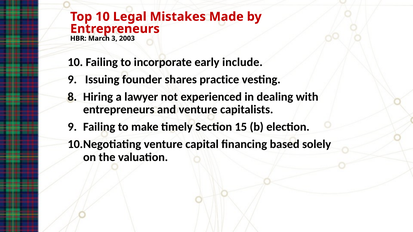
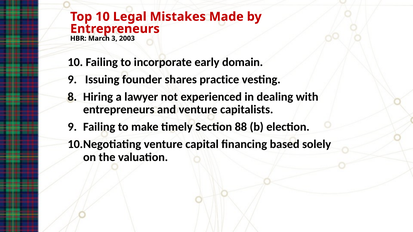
include: include -> domain
15: 15 -> 88
